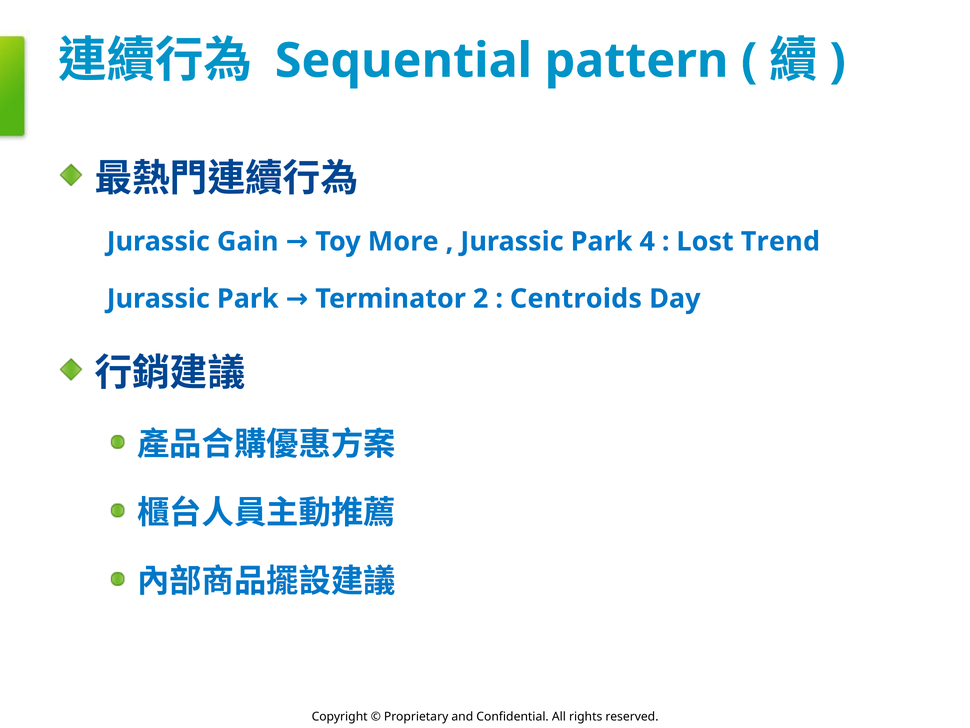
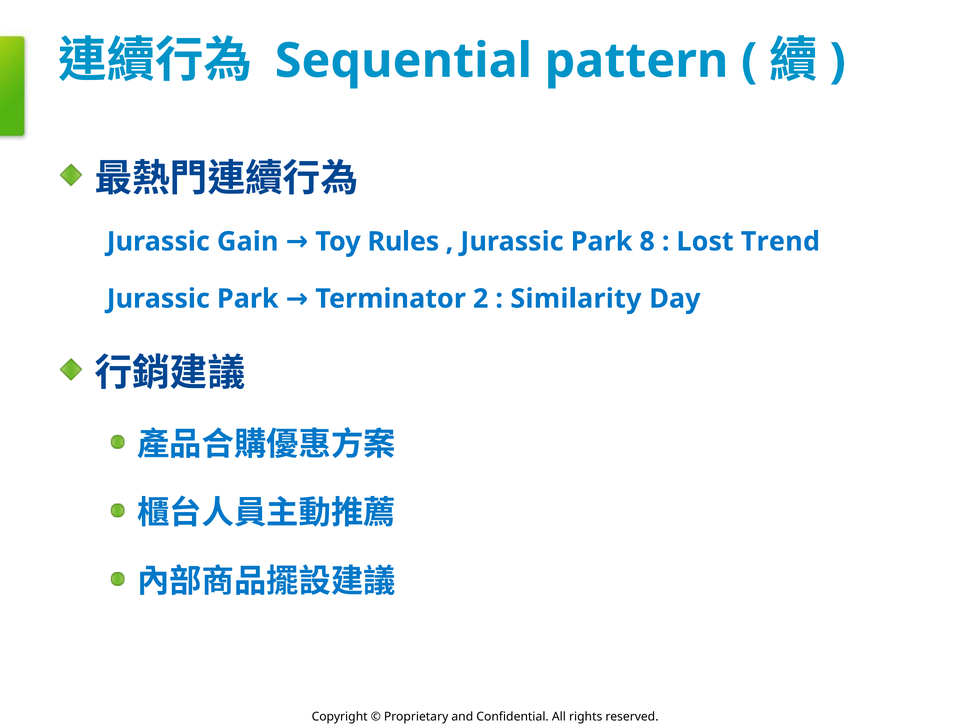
More: More -> Rules
4: 4 -> 8
Centroids: Centroids -> Similarity
